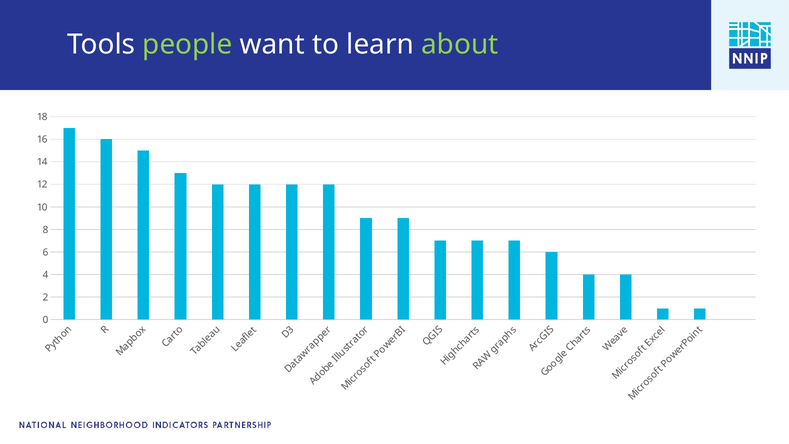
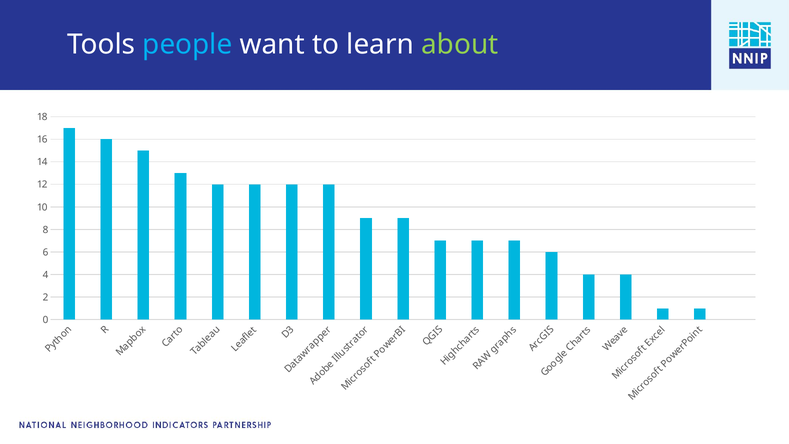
people colour: light green -> light blue
